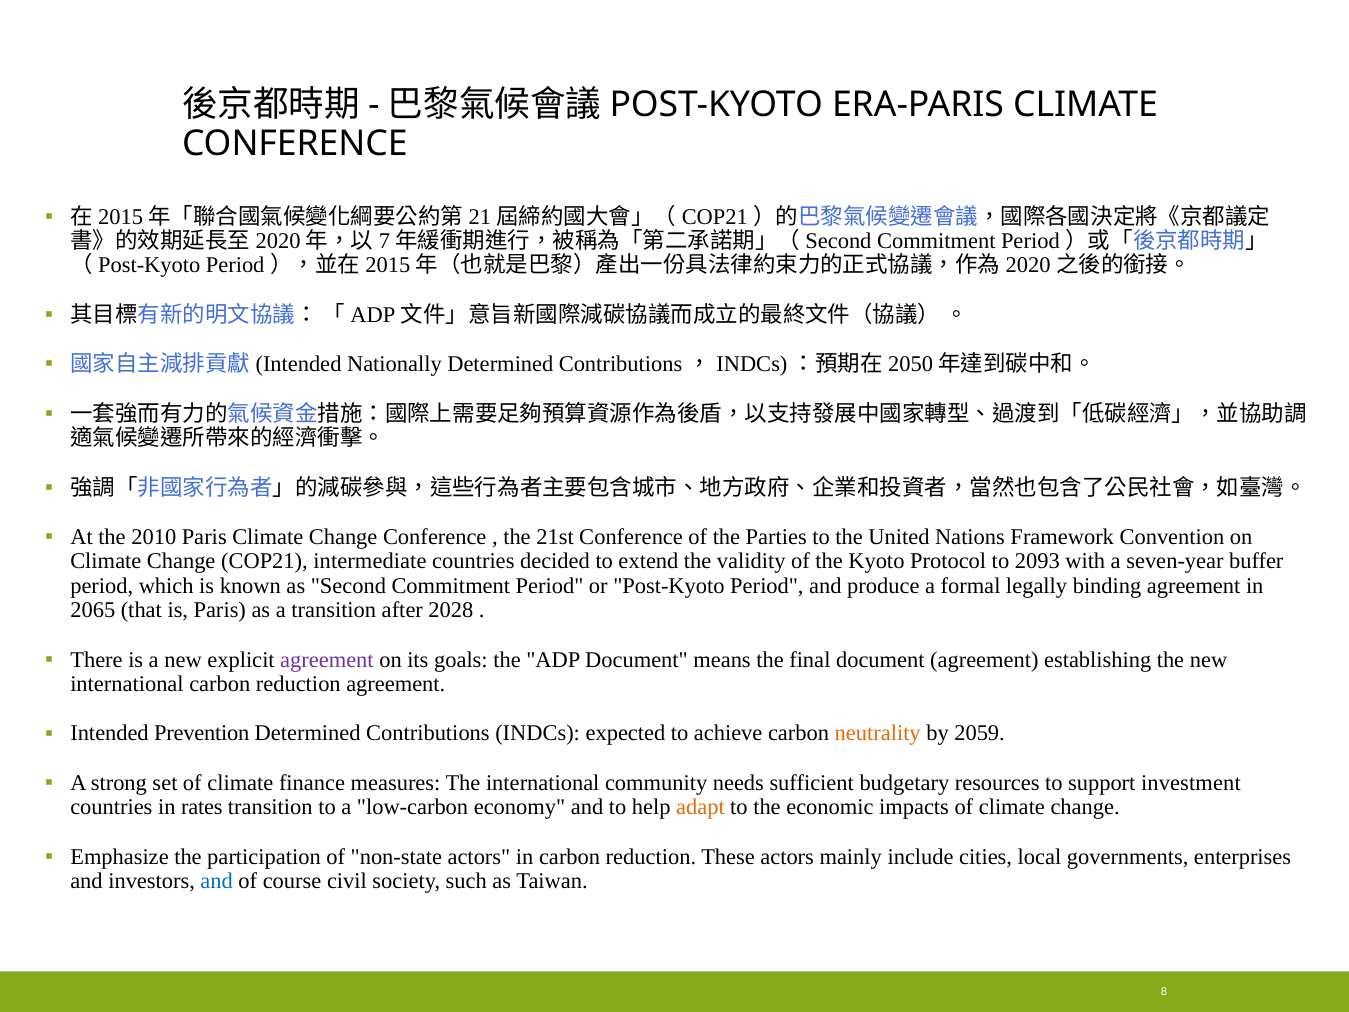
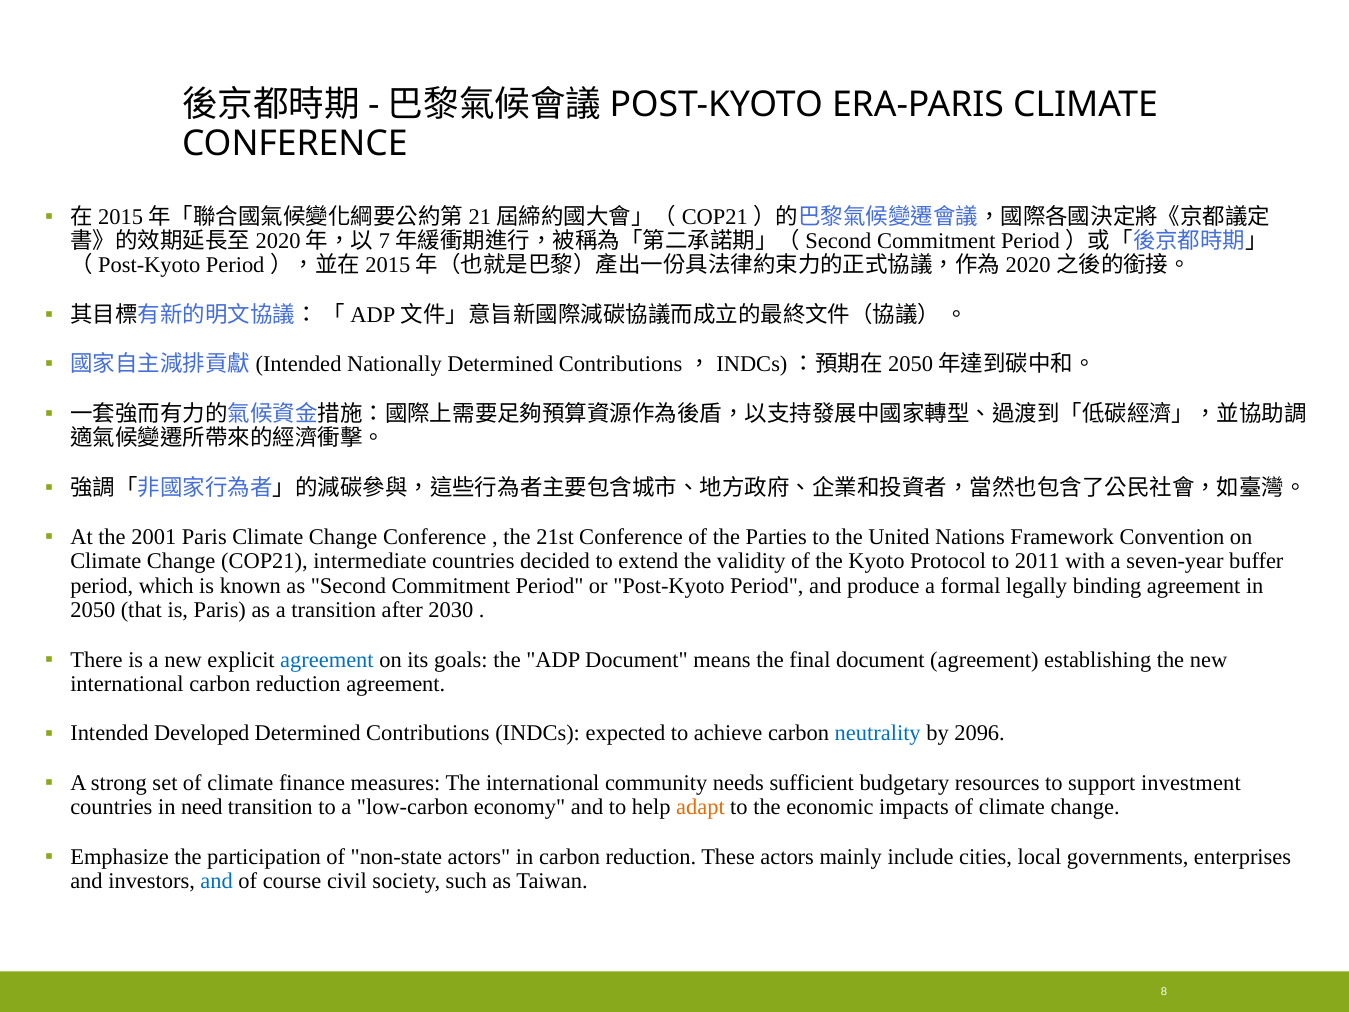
2010: 2010 -> 2001
2093: 2093 -> 2011
2065: 2065 -> 2050
2028: 2028 -> 2030
agreement at (327, 659) colour: purple -> blue
Prevention: Prevention -> Developed
neutrality colour: orange -> blue
2059: 2059 -> 2096
rates: rates -> need
